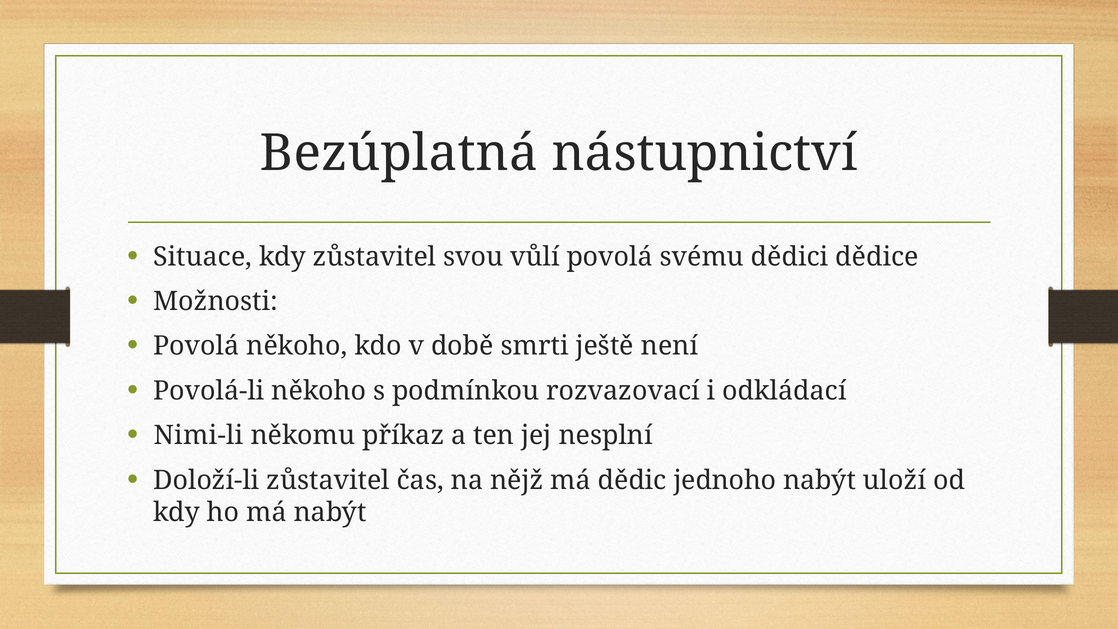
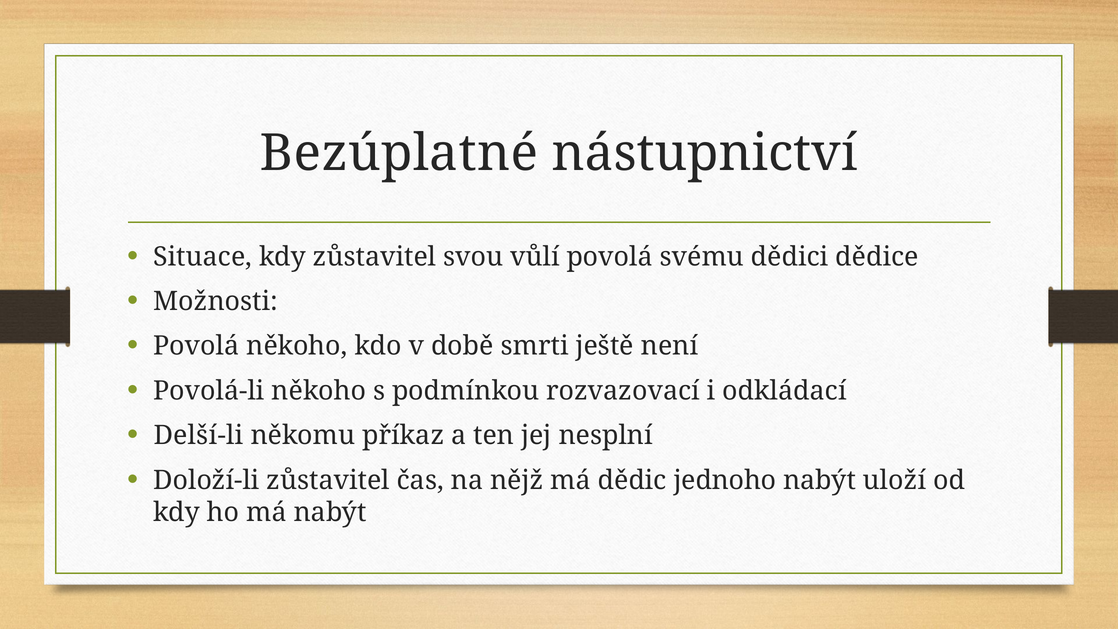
Bezúplatná: Bezúplatná -> Bezúplatné
Nimi-li: Nimi-li -> Delší-li
